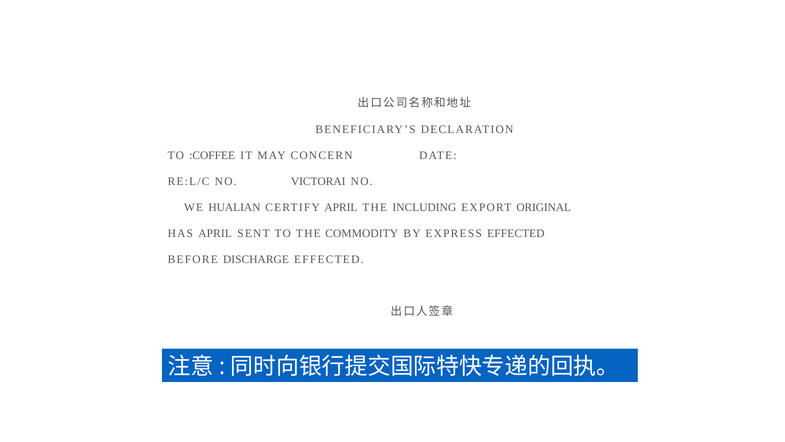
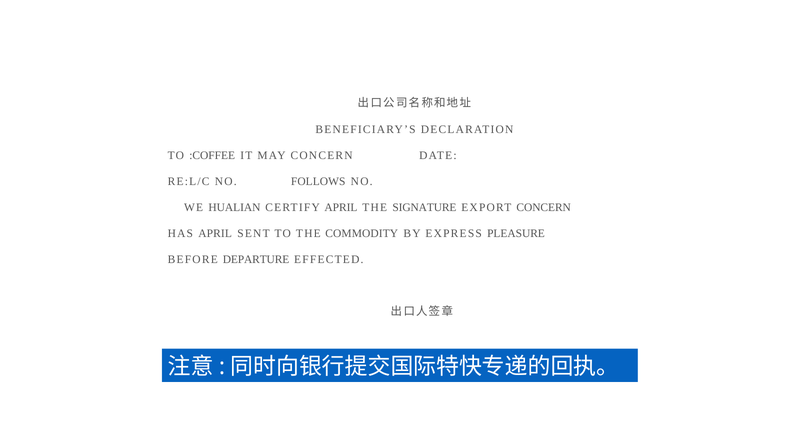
VICTORAI: VICTORAI -> FOLLOWS
INCLUDING: INCLUDING -> SIGNATURE
EXPORT ORIGINAL: ORIGINAL -> CONCERN
EXPRESS EFFECTED: EFFECTED -> PLEASURE
DISCHARGE: DISCHARGE -> DEPARTURE
